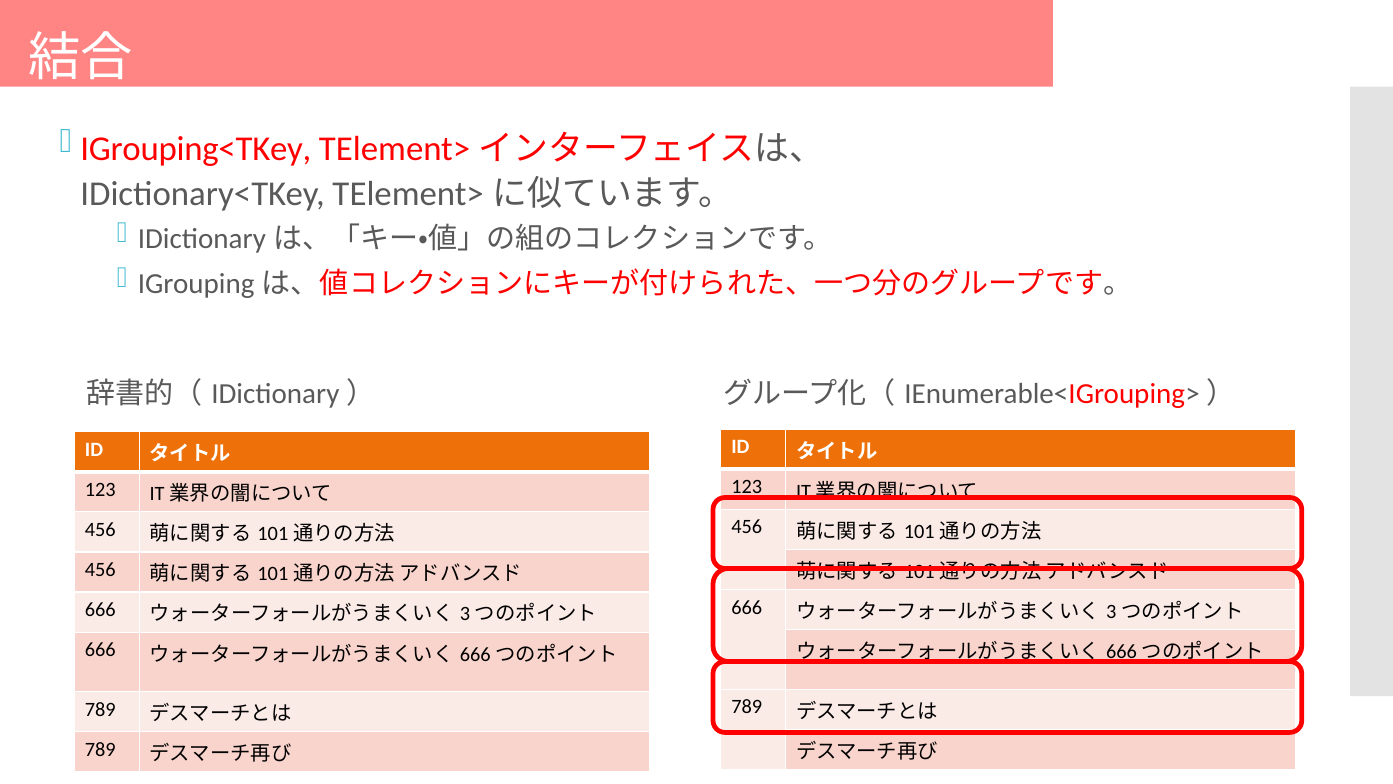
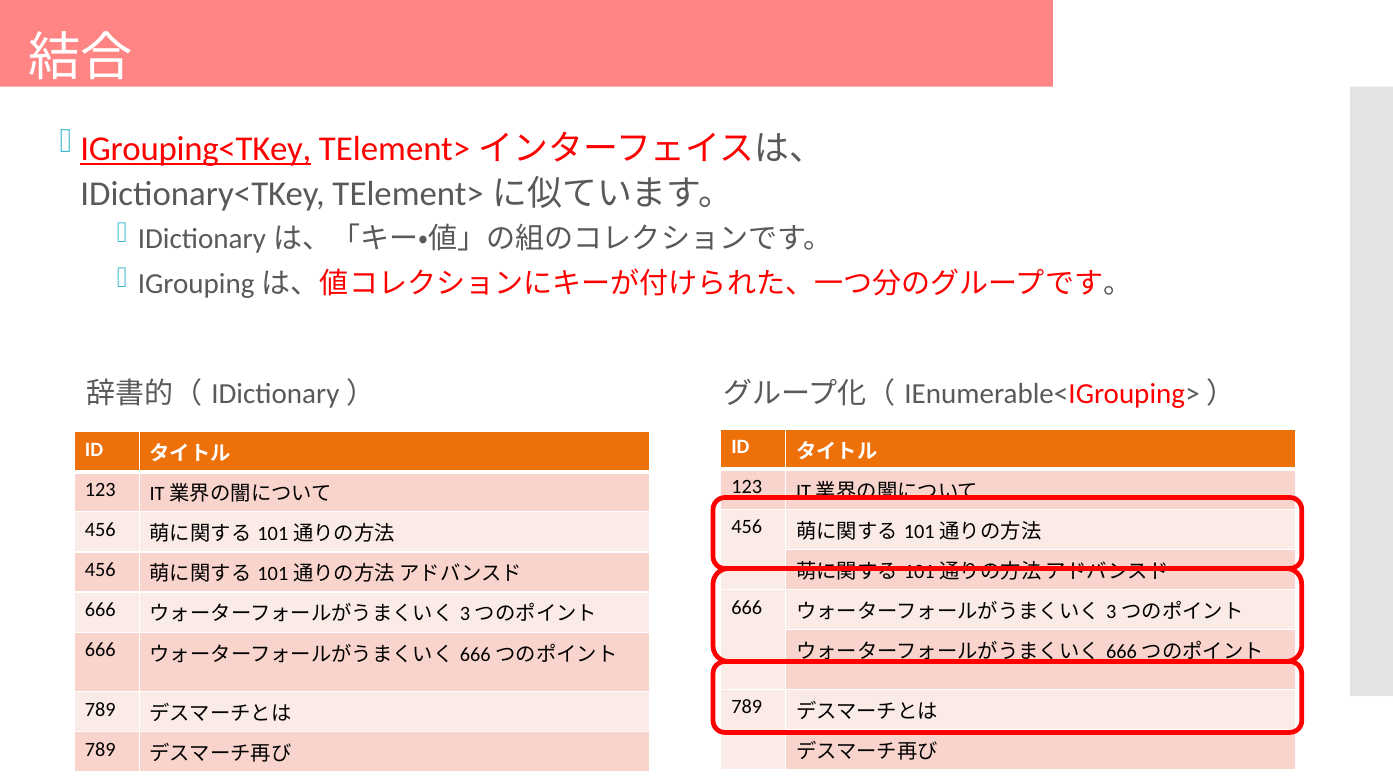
IGrouping<TKey underline: none -> present
